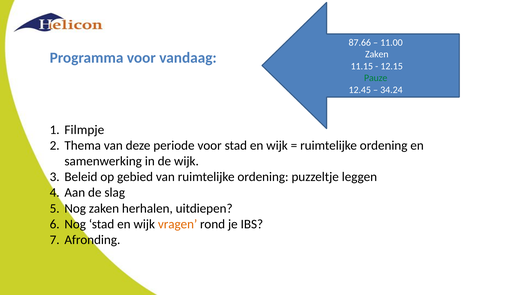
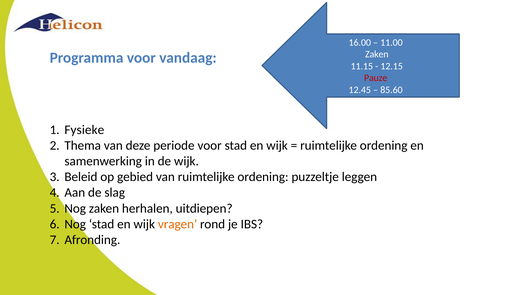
87.66: 87.66 -> 16.00
Pauze colour: green -> red
34.24: 34.24 -> 85.60
Filmpje: Filmpje -> Fysieke
